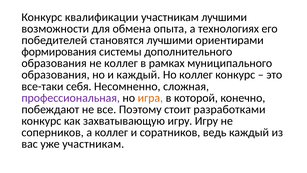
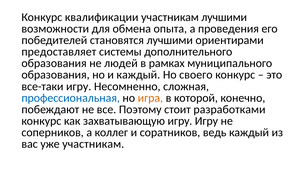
технологиях: технологиях -> проведения
формирования: формирования -> предоставляет
не коллег: коллег -> людей
Но коллег: коллег -> своего
все-таки себя: себя -> игру
профессиональная colour: purple -> blue
